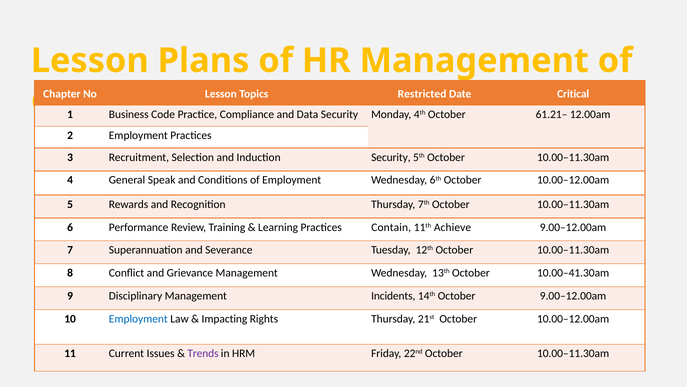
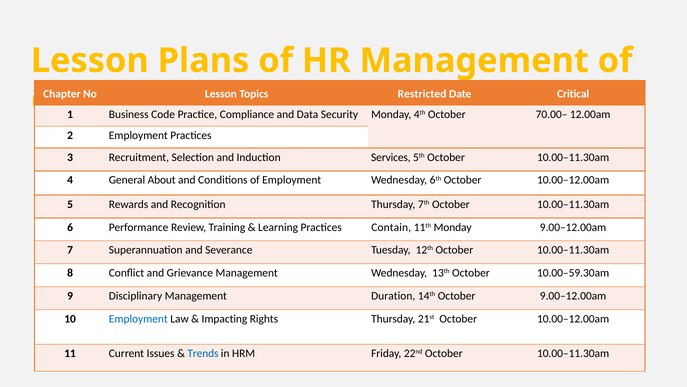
61.21–: 61.21– -> 70.00–
Induction Security: Security -> Services
Speak: Speak -> About
11th Achieve: Achieve -> Monday
10.00–41.30am: 10.00–41.30am -> 10.00–59.30am
Incidents: Incidents -> Duration
Trends colour: purple -> blue
